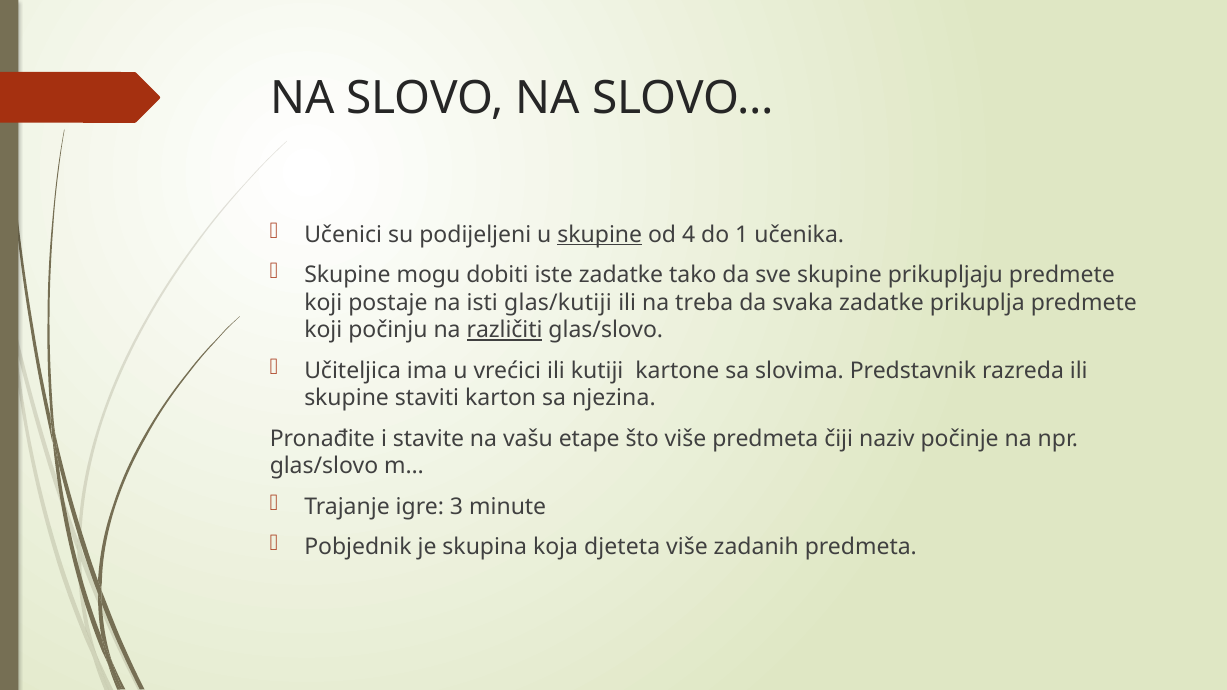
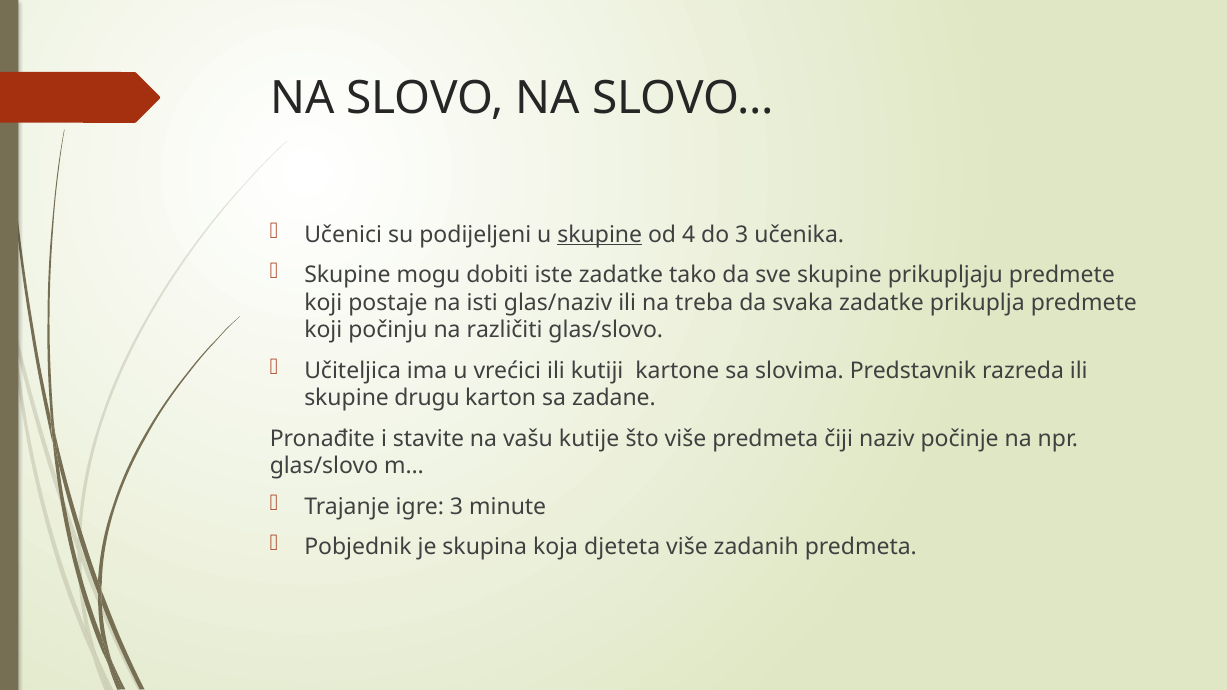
do 1: 1 -> 3
glas/kutiji: glas/kutiji -> glas/naziv
različiti underline: present -> none
staviti: staviti -> drugu
njezina: njezina -> zadane
etape: etape -> kutije
